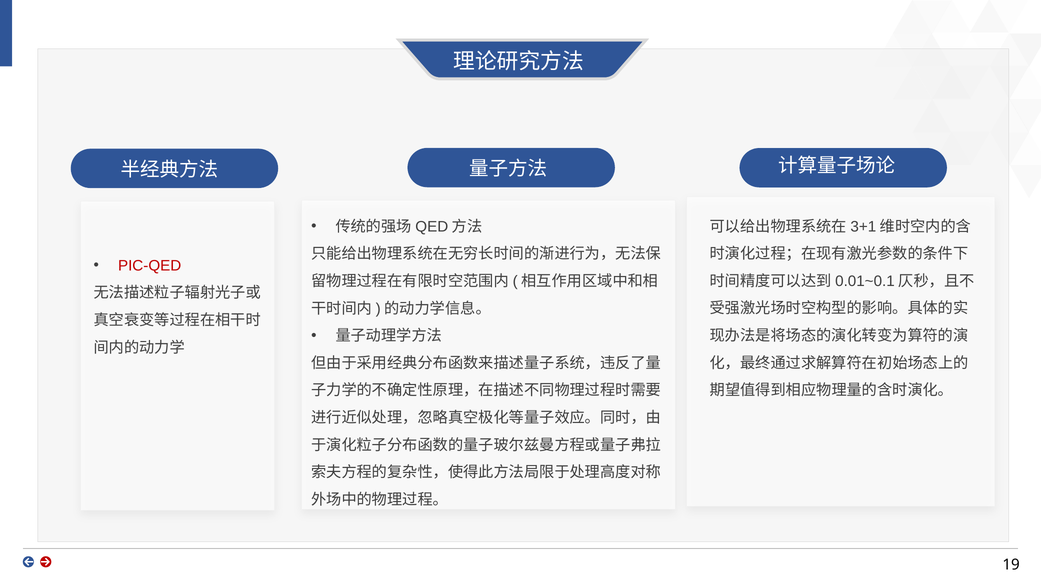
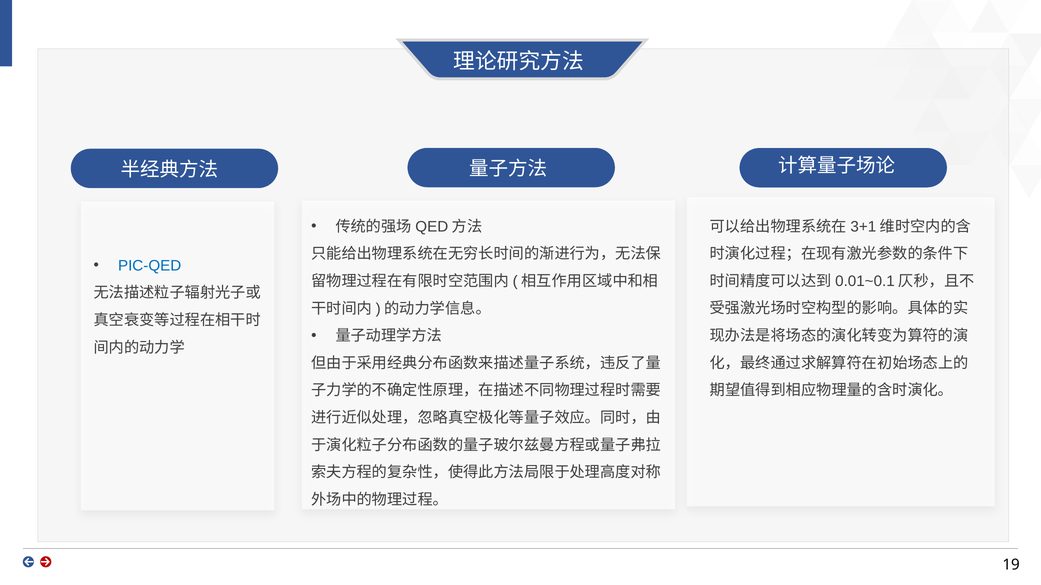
PIC-QED colour: red -> blue
